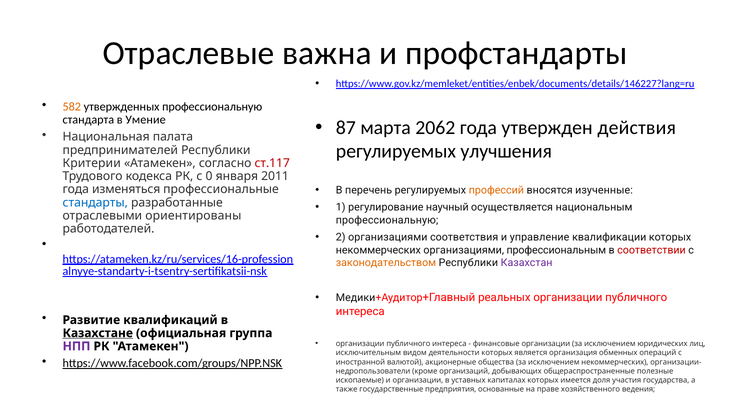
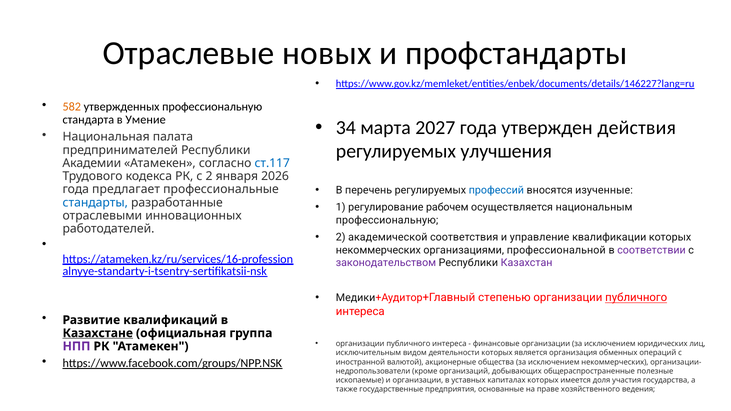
важна: важна -> новых
87: 87 -> 34
2062: 2062 -> 2027
Критерии: Критерии -> Академии
ст.117 colour: red -> blue
с 0: 0 -> 2
2011: 2011 -> 2026
профессий colour: orange -> blue
изменяться: изменяться -> предлагает
научный: научный -> рабочем
ориентированы: ориентированы -> инновационных
2 организациями: организациями -> академической
профессиональным: профессиональным -> профессиональной
соответствии colour: red -> purple
законодательством colour: orange -> purple
реальных: реальных -> степенью
публичного at (636, 298) underline: none -> present
